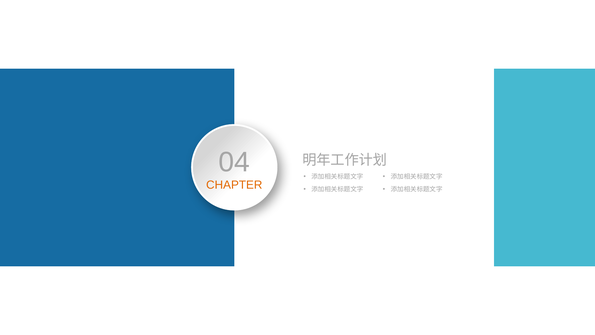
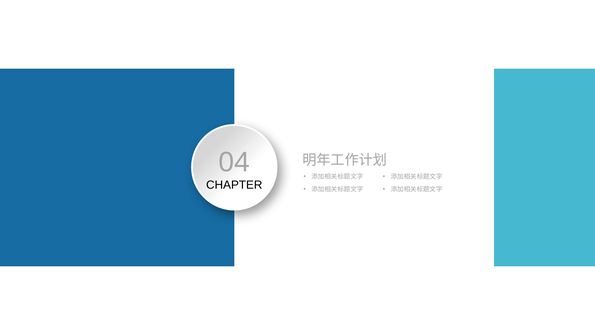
CHAPTER colour: orange -> black
